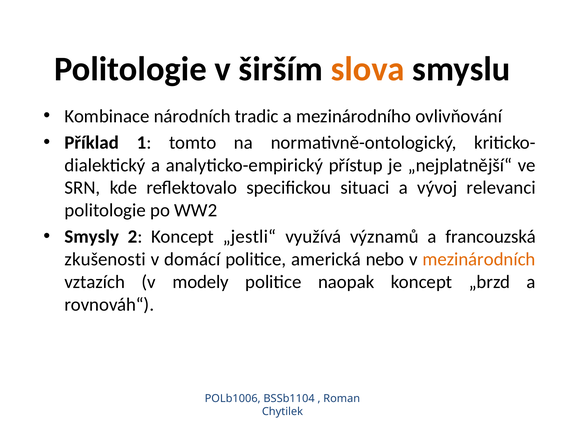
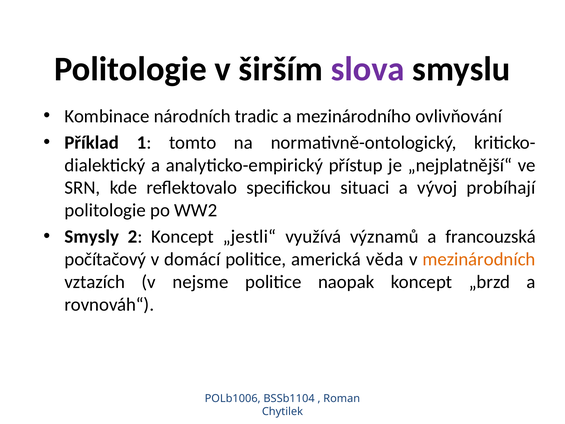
slova colour: orange -> purple
relevanci: relevanci -> probíhají
zkušenosti: zkušenosti -> počítačový
nebo: nebo -> věda
modely: modely -> nejsme
